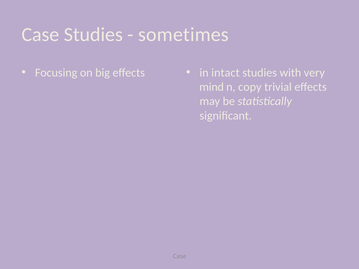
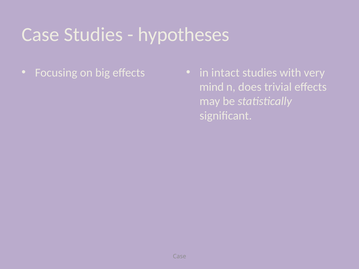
sometimes: sometimes -> hypotheses
copy: copy -> does
